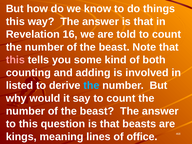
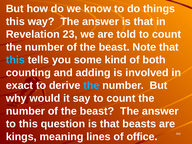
16: 16 -> 23
this at (15, 60) colour: pink -> light blue
listed: listed -> exact
